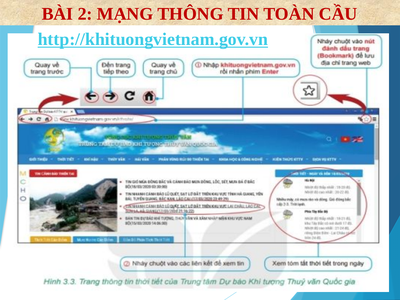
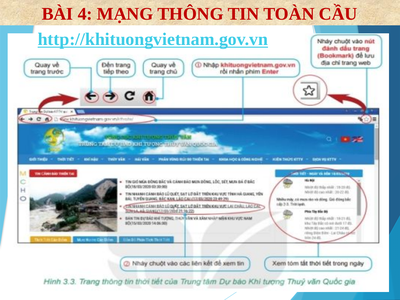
2: 2 -> 4
